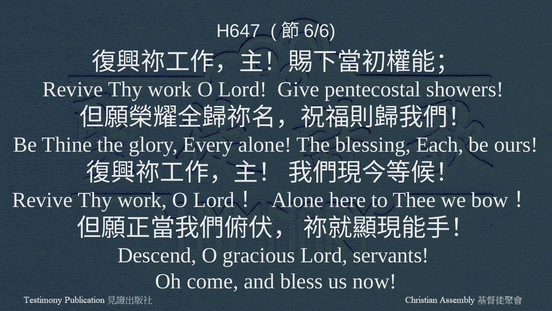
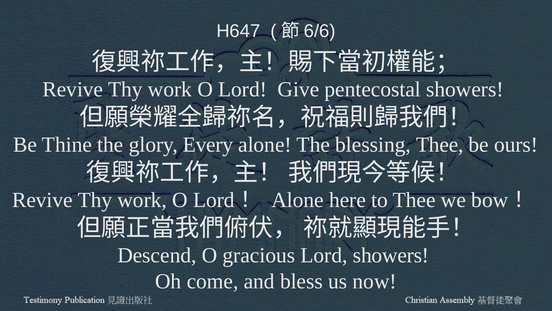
blessing Each: Each -> Thee
Lord servants: servants -> showers
